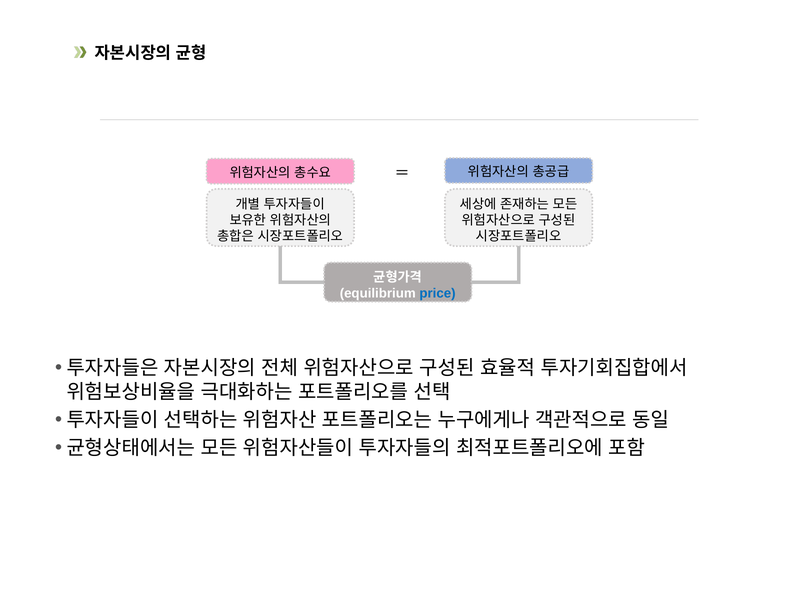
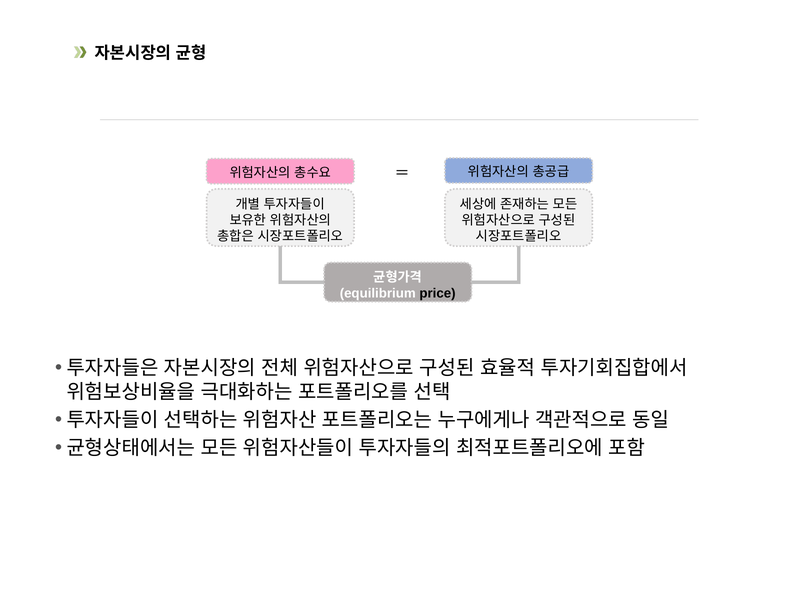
price colour: blue -> black
